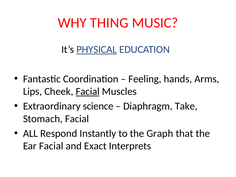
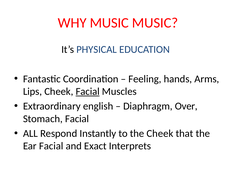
WHY THING: THING -> MUSIC
PHYSICAL underline: present -> none
science: science -> english
Take: Take -> Over
the Graph: Graph -> Cheek
